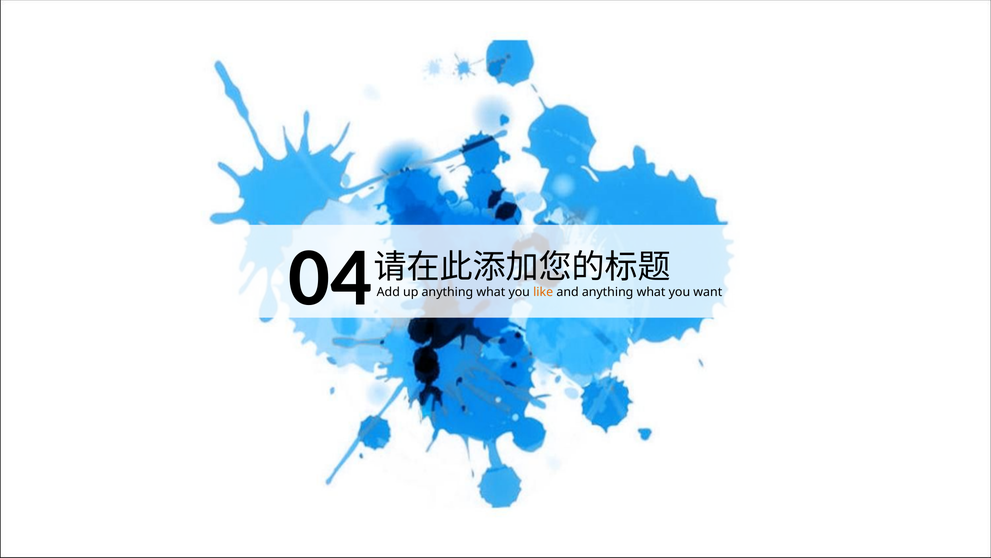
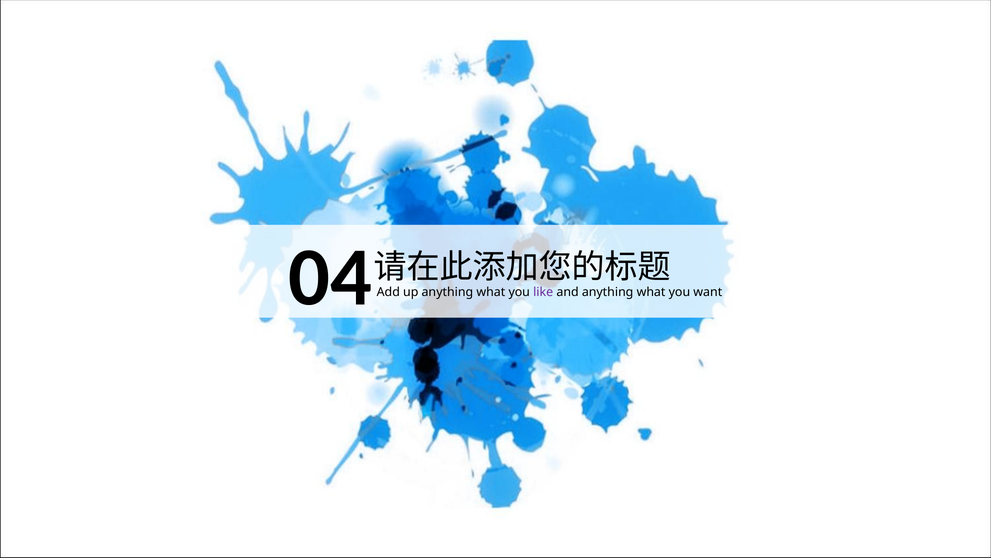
like colour: orange -> purple
